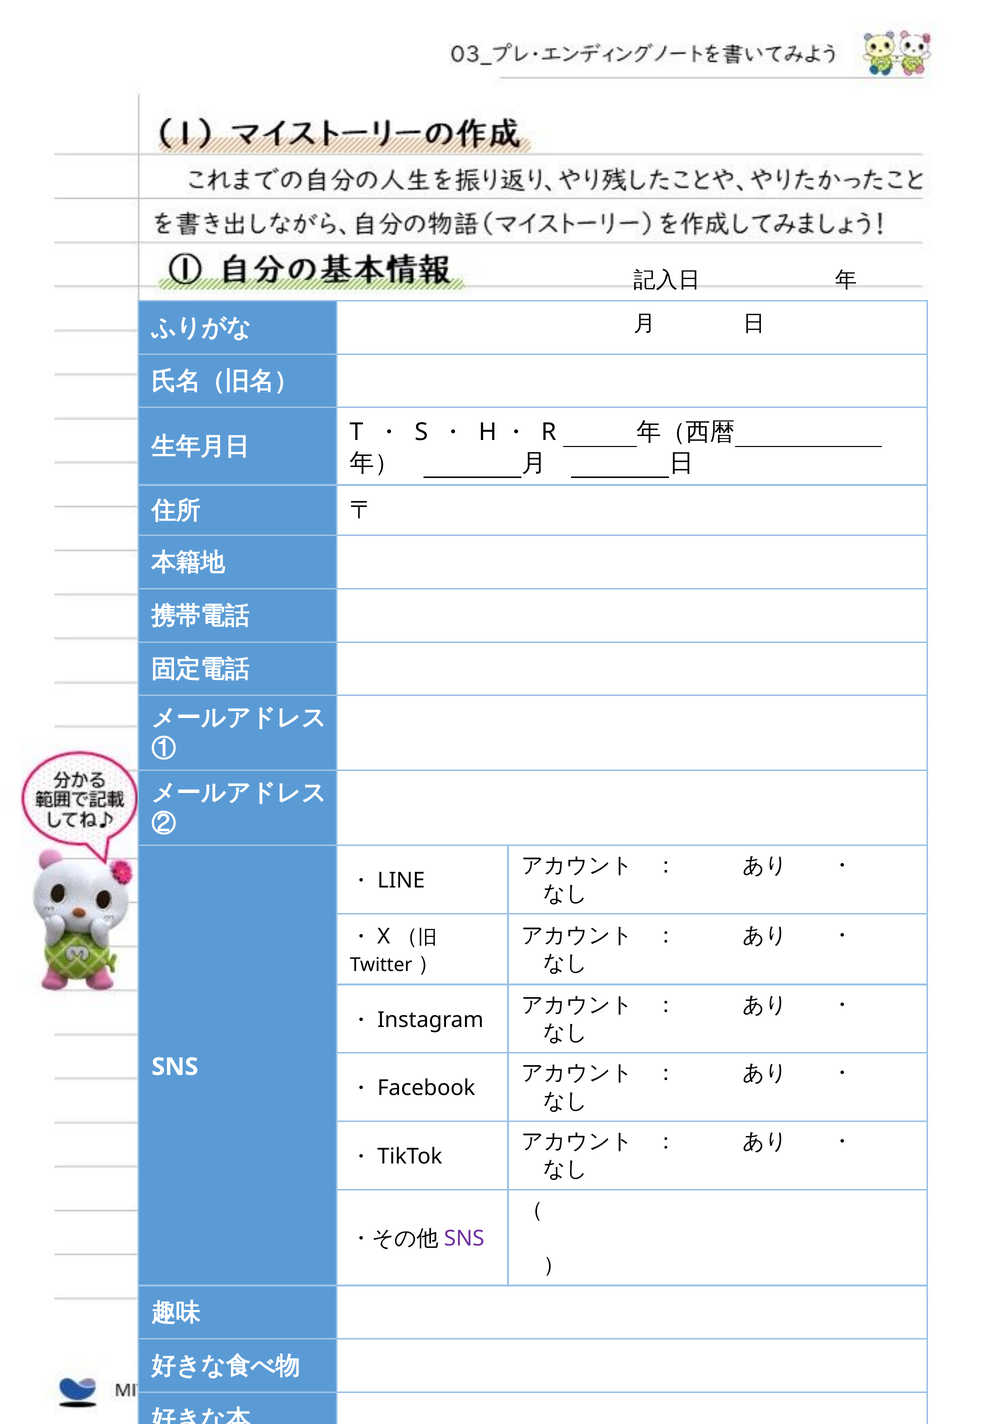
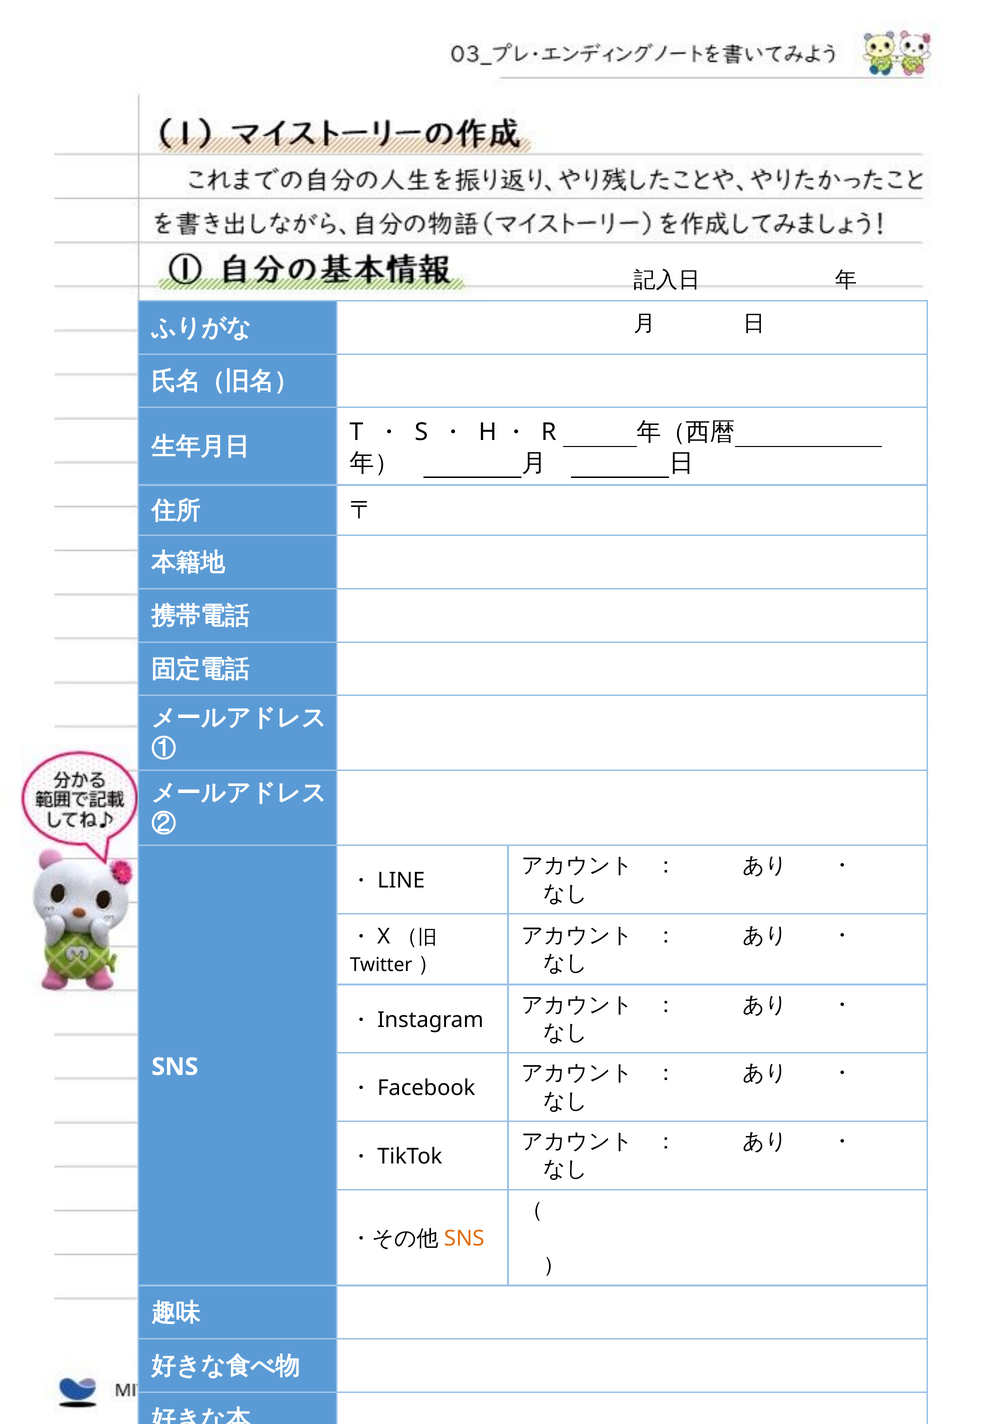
SNS at (464, 1239) colour: purple -> orange
